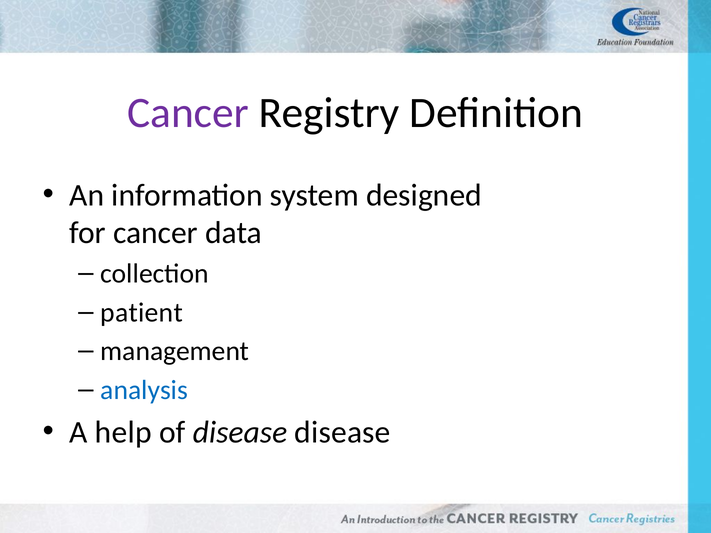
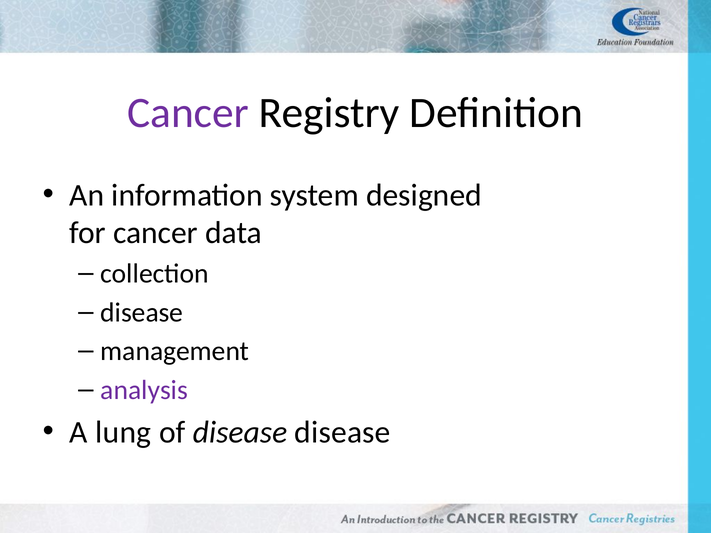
patient at (142, 313): patient -> disease
analysis colour: blue -> purple
help: help -> lung
